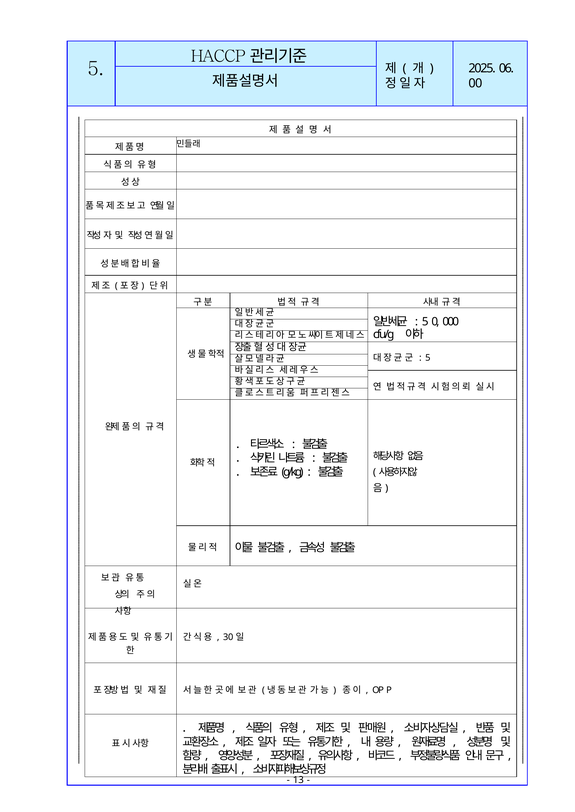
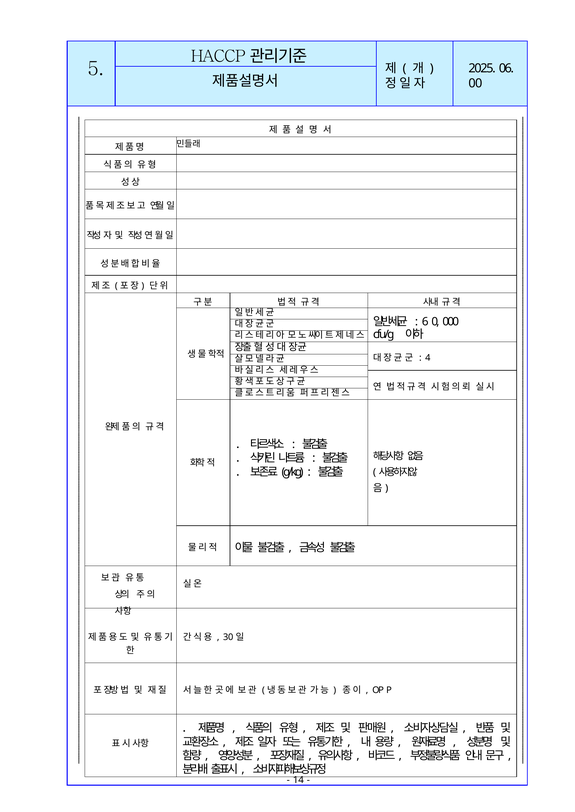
5 at (425, 322): 5 -> 6
5 at (428, 358): 5 -> 4
13: 13 -> 14
